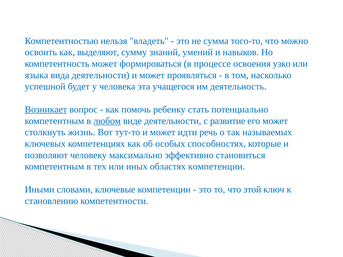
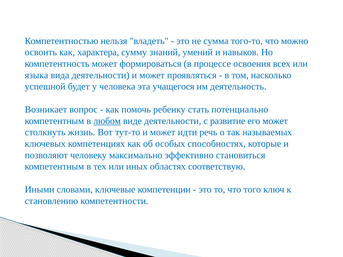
выделяют: выделяют -> характера
узко: узко -> всех
Возникает underline: present -> none
областях компетенции: компетенции -> соответствую
этой: этой -> того
